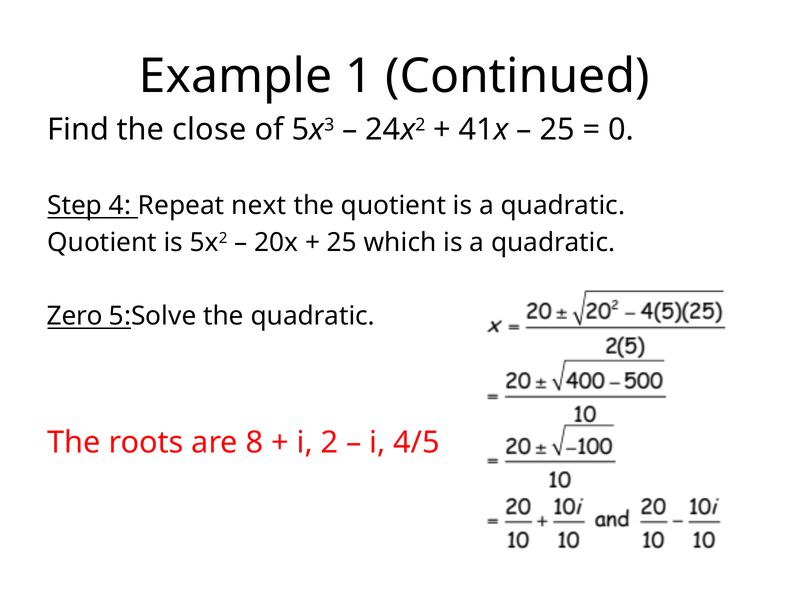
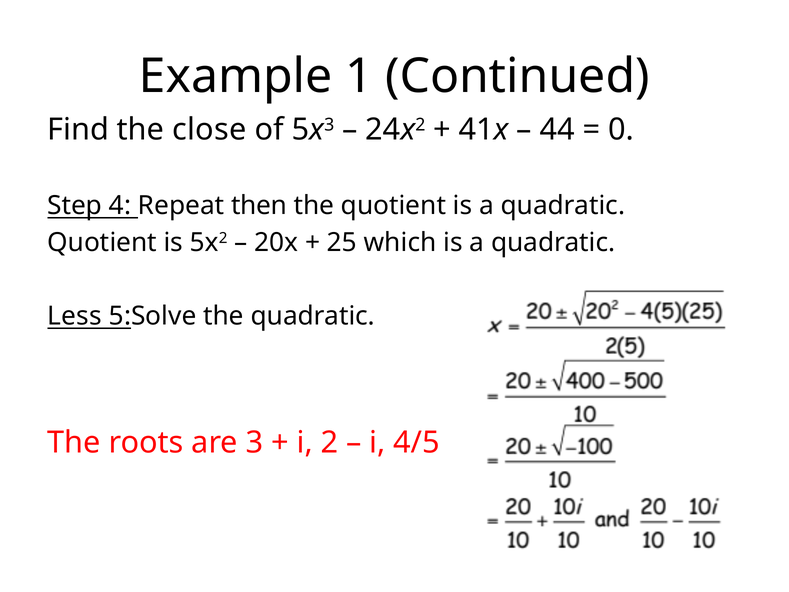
25 at (557, 130): 25 -> 44
next: next -> then
Zero: Zero -> Less
8: 8 -> 3
